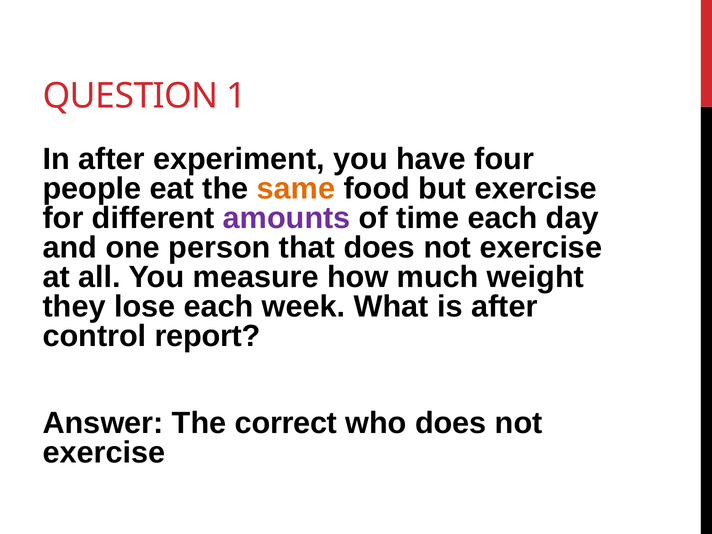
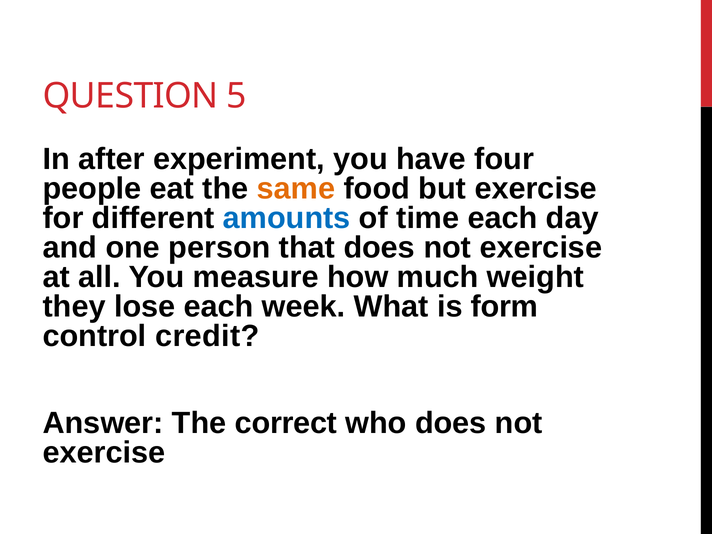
1: 1 -> 5
amounts colour: purple -> blue
is after: after -> form
report: report -> credit
